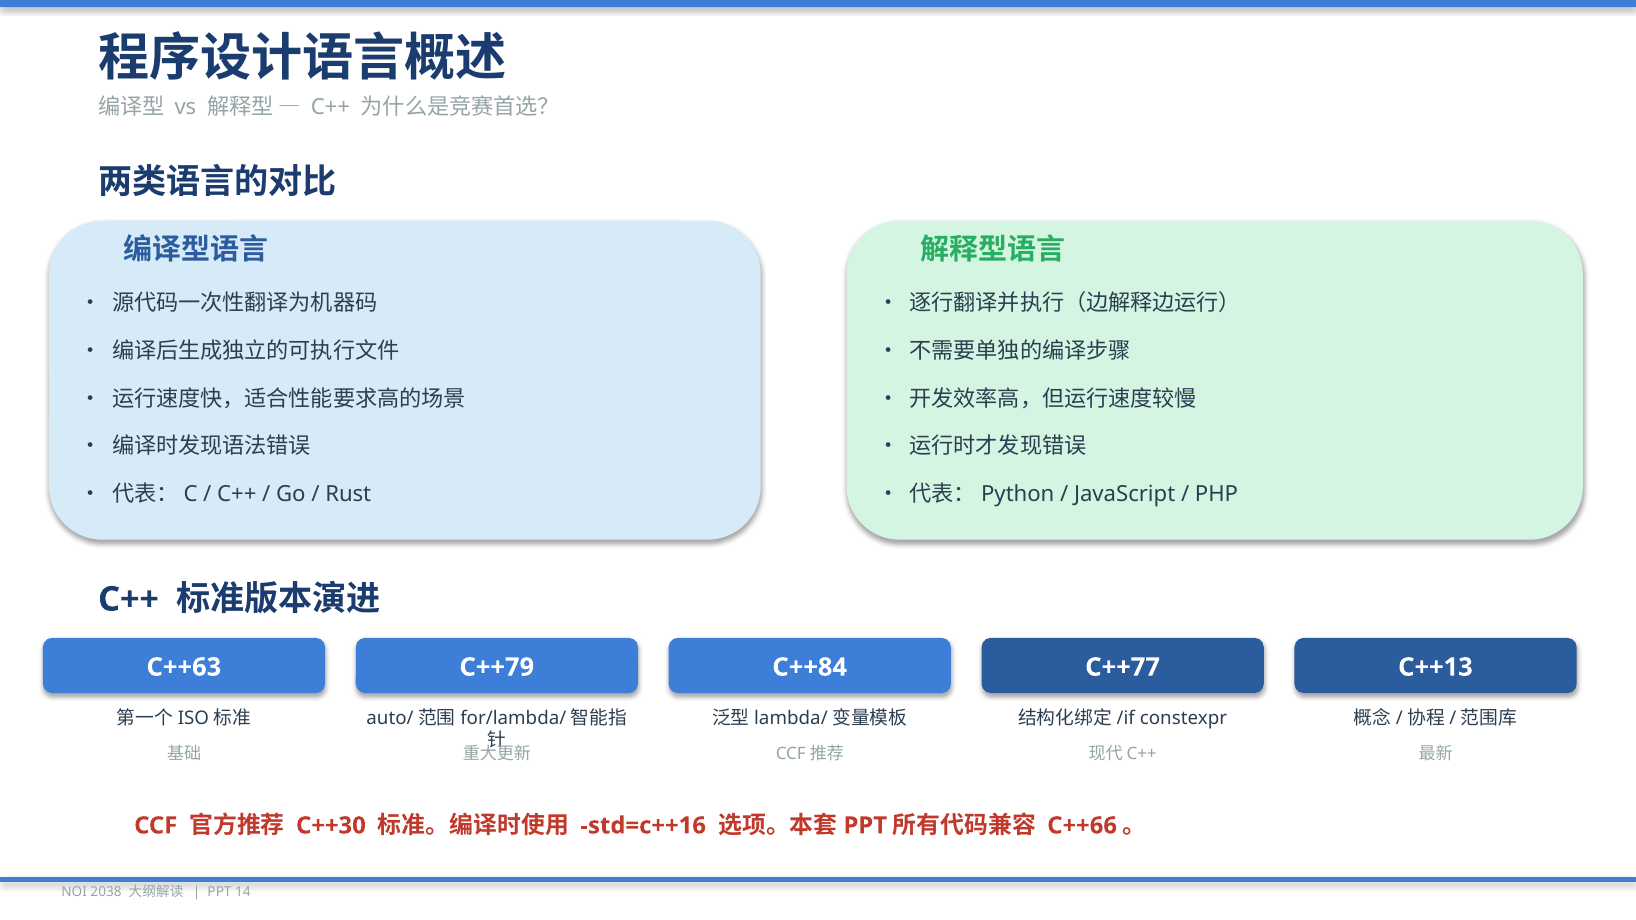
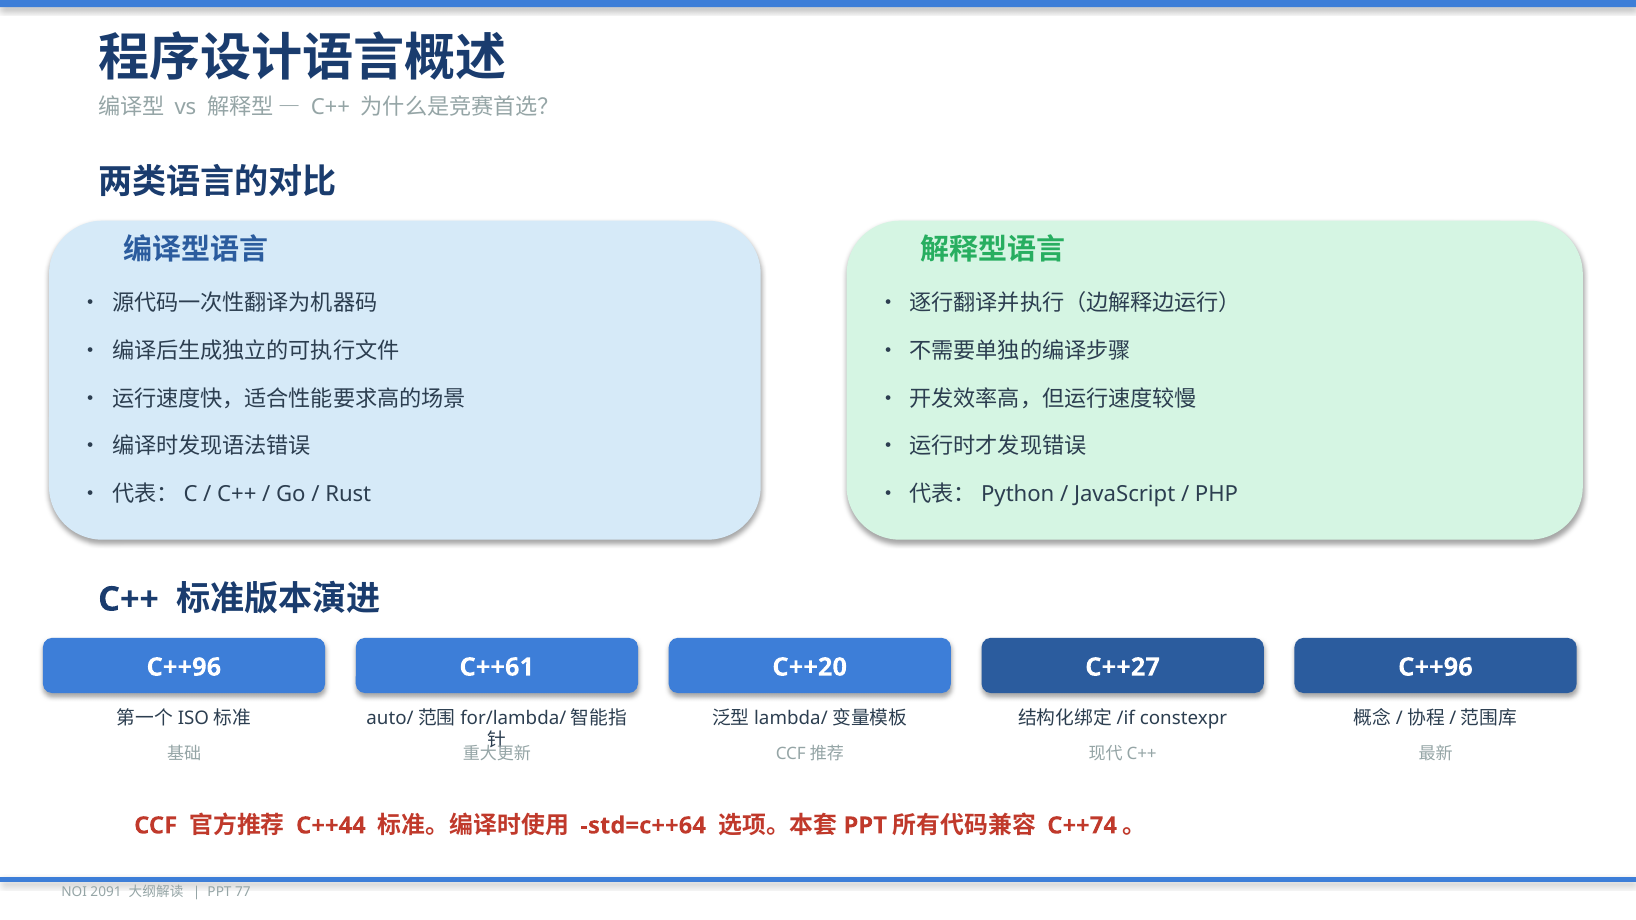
C++63 at (184, 667): C++63 -> C++96
C++79: C++79 -> C++61
C++84: C++84 -> C++20
C++77: C++77 -> C++27
C++13 at (1435, 667): C++13 -> C++96
C++30: C++30 -> C++44
std=c++16: std=c++16 -> std=c++64
C++66: C++66 -> C++74
2038: 2038 -> 2091
14: 14 -> 77
